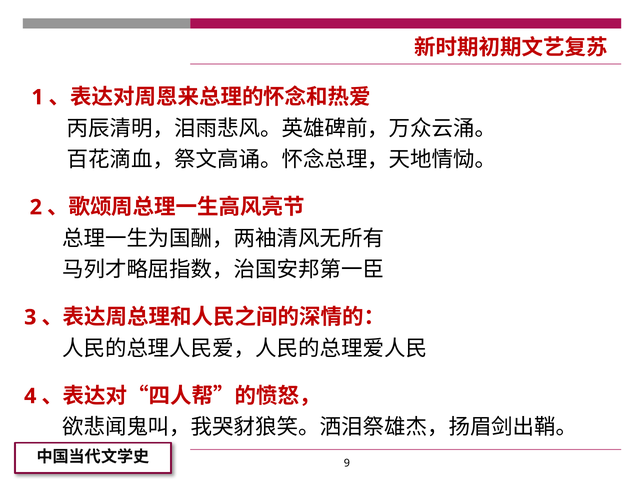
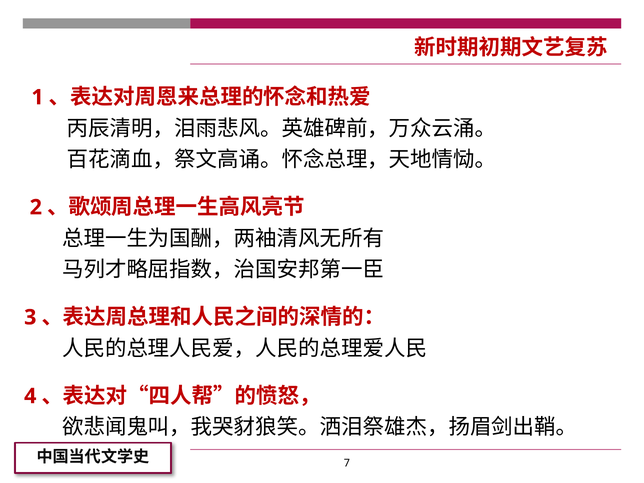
9: 9 -> 7
